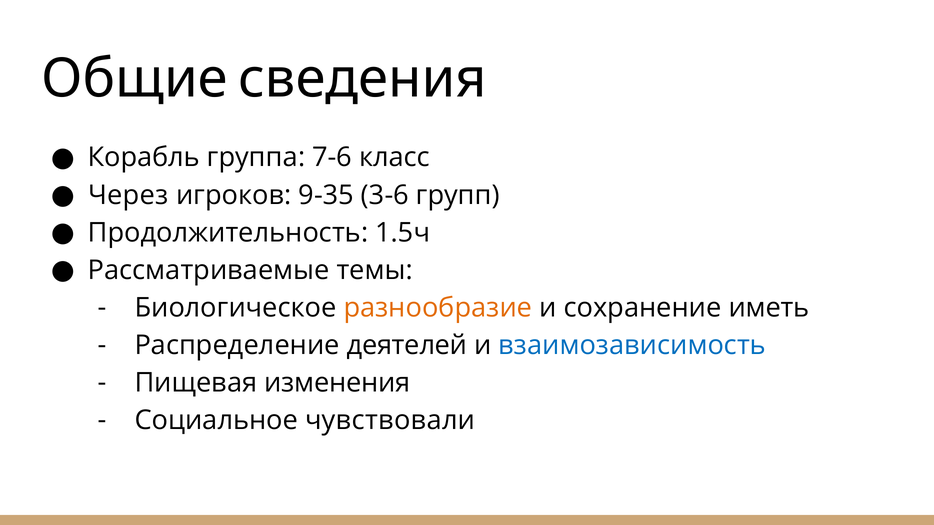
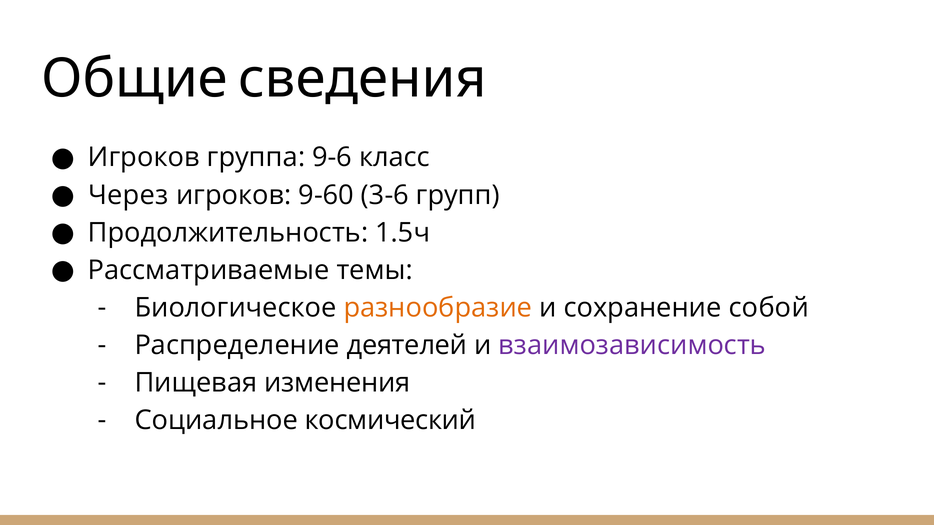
Корабль at (144, 158): Корабль -> Игроков
7-6: 7-6 -> 9-6
9-35: 9-35 -> 9-60
иметь: иметь -> собой
взаимозависимость colour: blue -> purple
чувствовали: чувствовали -> космический
